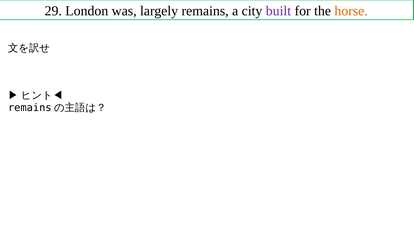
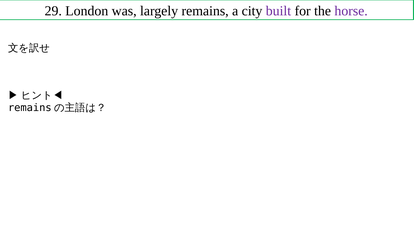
horse colour: orange -> purple
